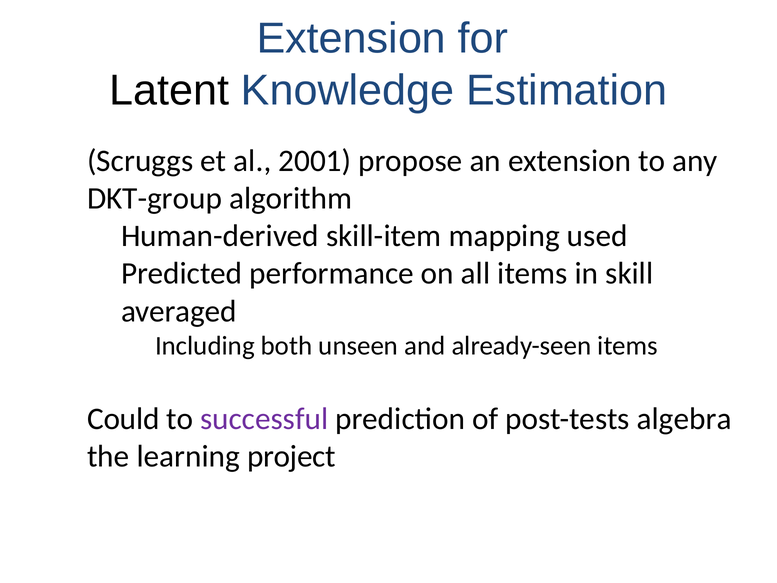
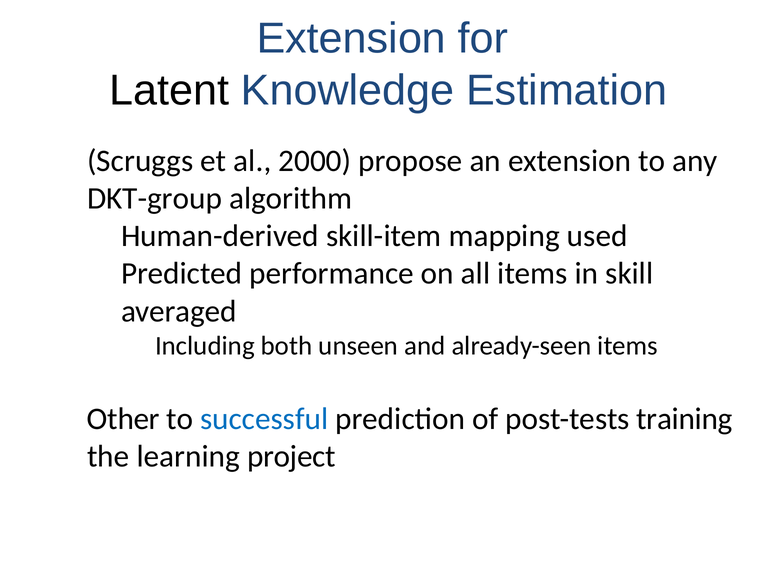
2001: 2001 -> 2000
Could: Could -> Other
successful colour: purple -> blue
algebra: algebra -> training
